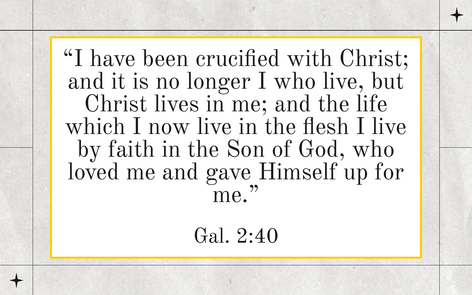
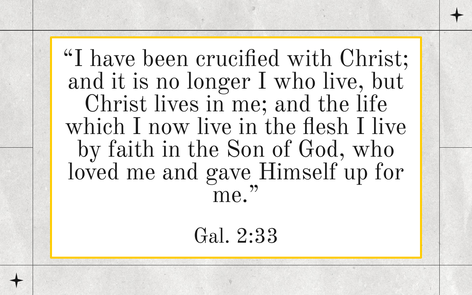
2:40: 2:40 -> 2:33
